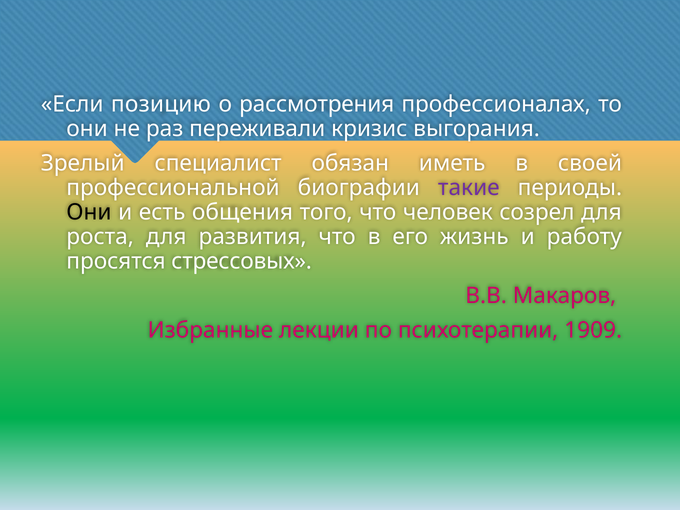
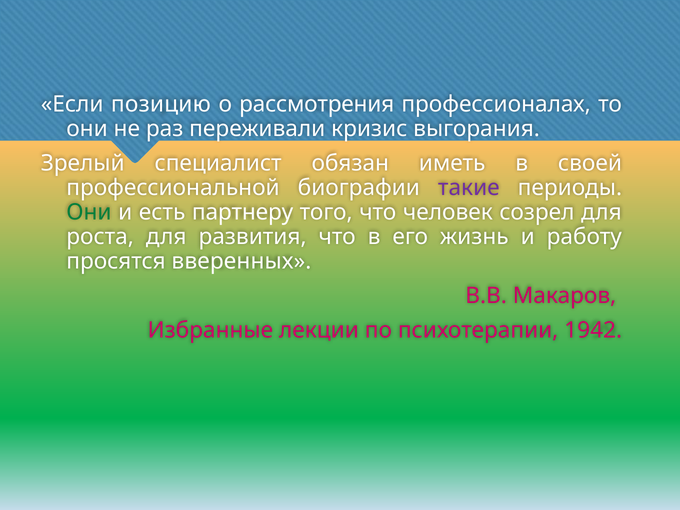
Они at (89, 212) colour: black -> green
общения: общения -> партнеру
стрессовых: стрессовых -> вверенных
1909: 1909 -> 1942
